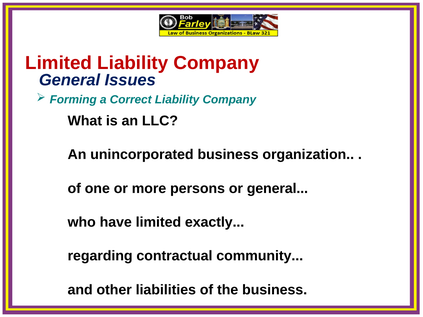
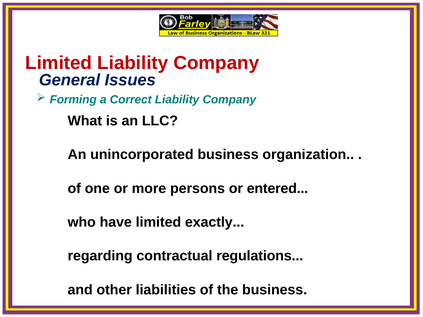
or general: general -> entered
community: community -> regulations
